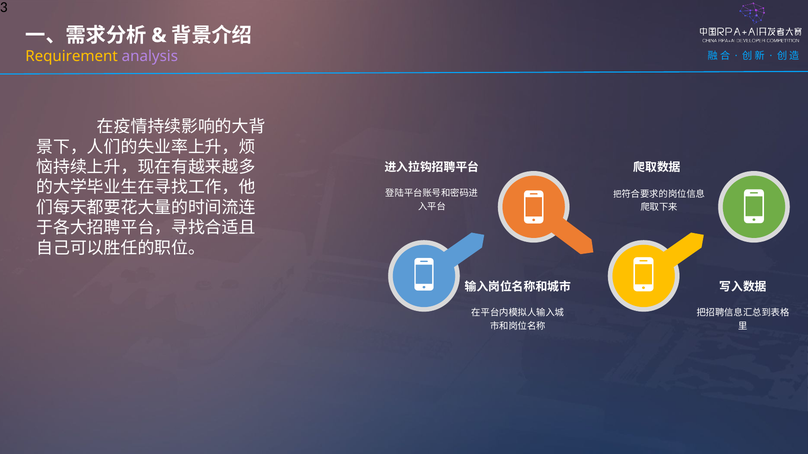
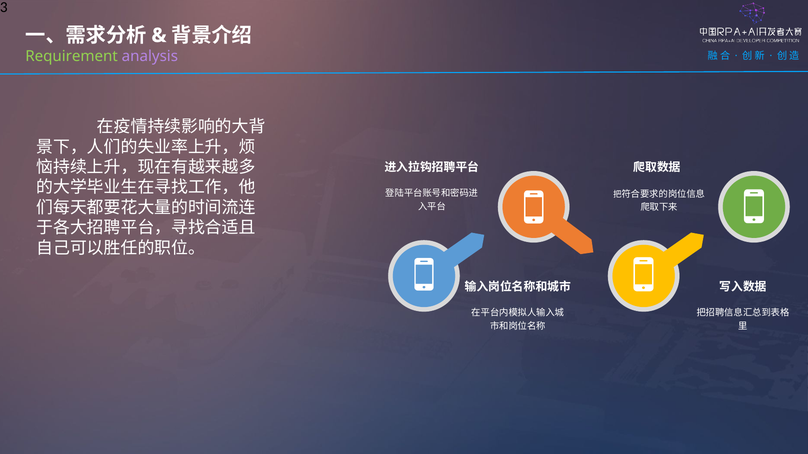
Requirement colour: yellow -> light green
